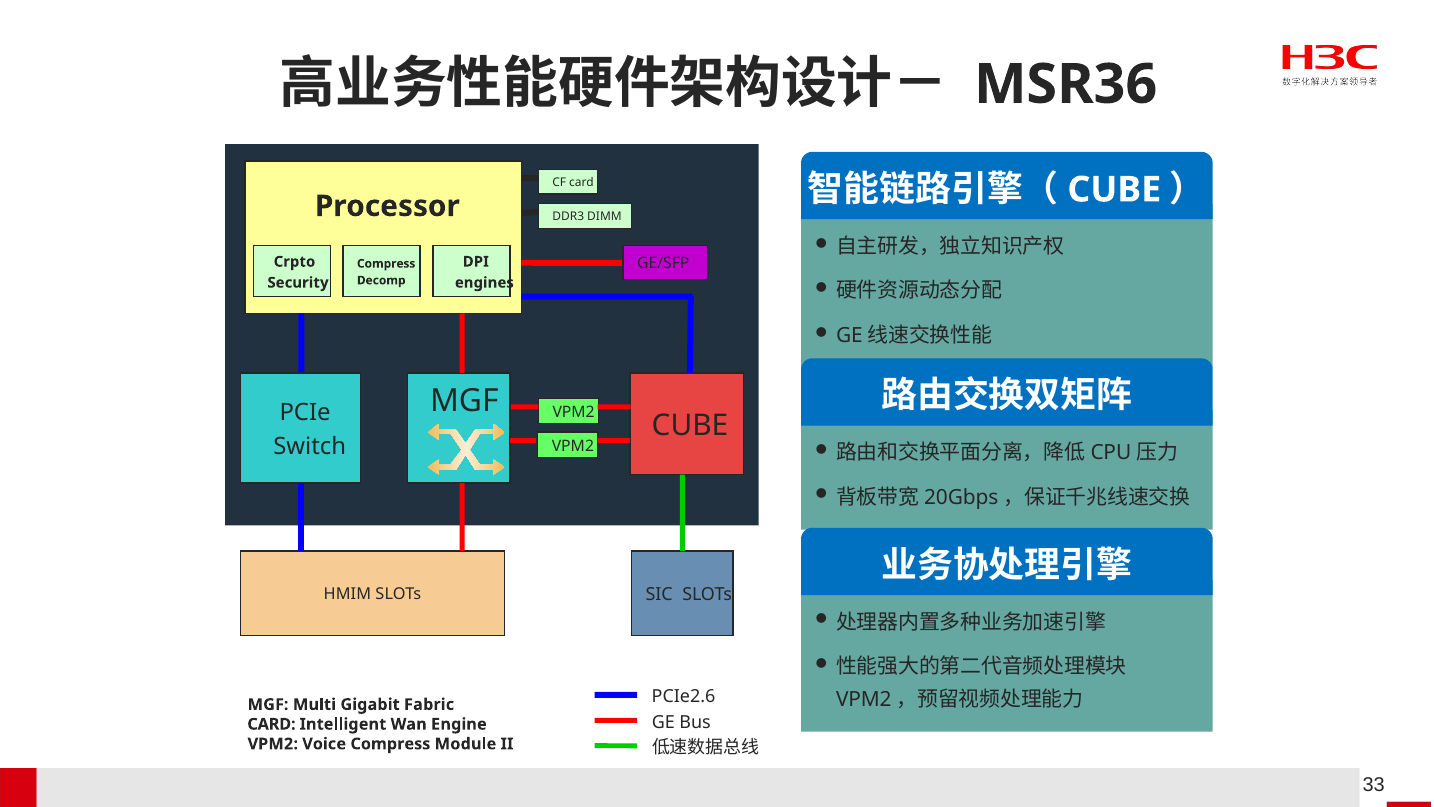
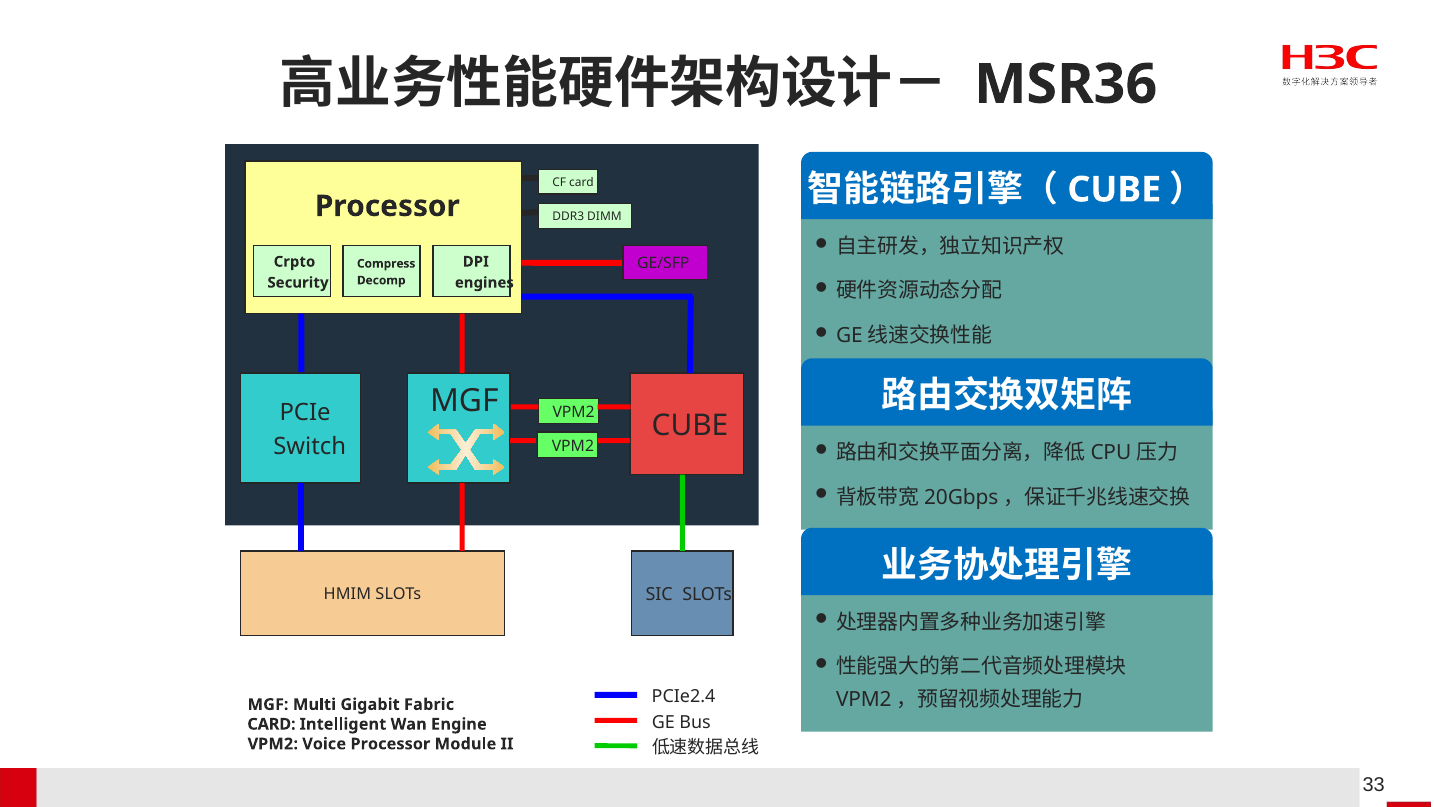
PCIe2.6: PCIe2.6 -> PCIe2.4
Voice Compress: Compress -> Processor
